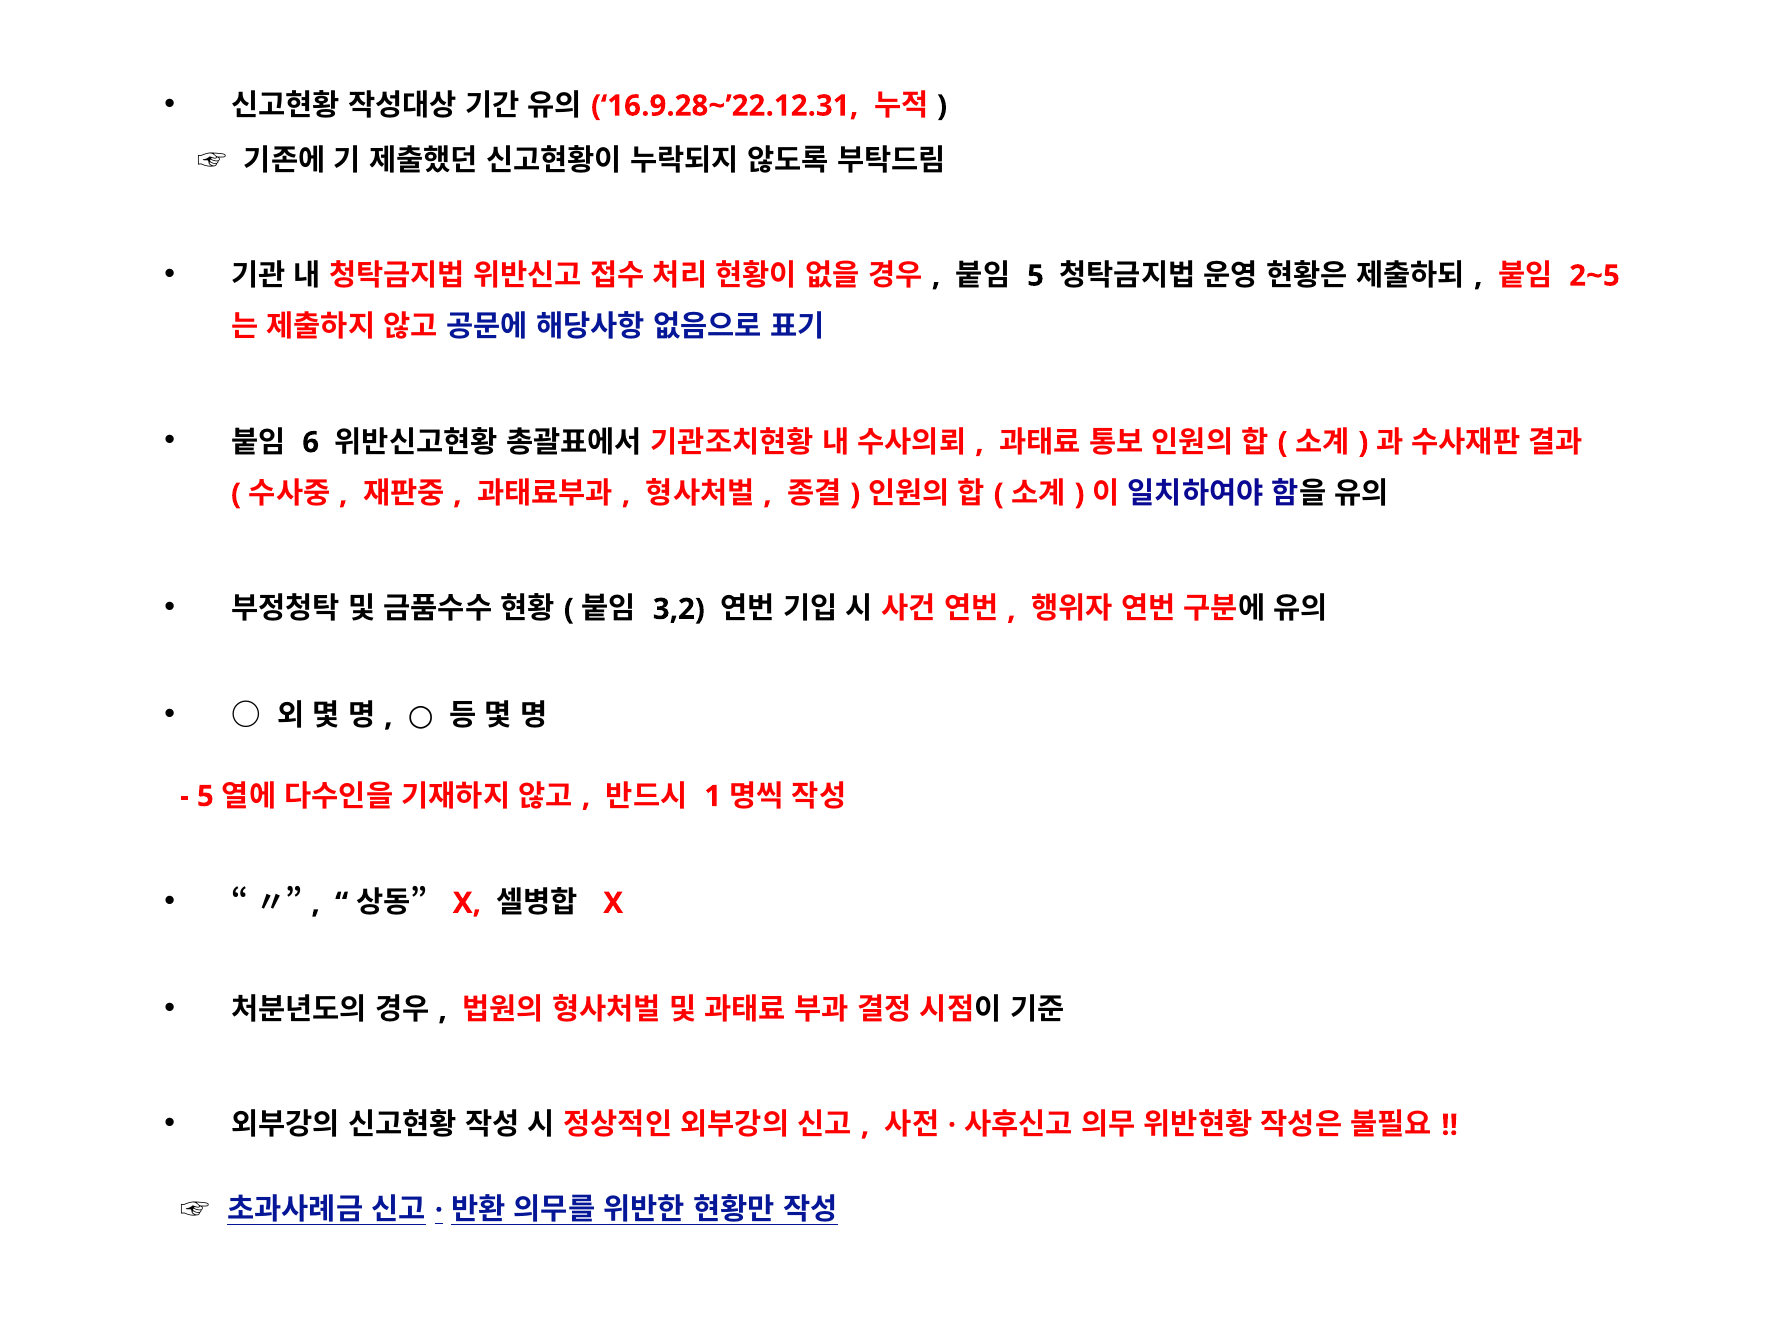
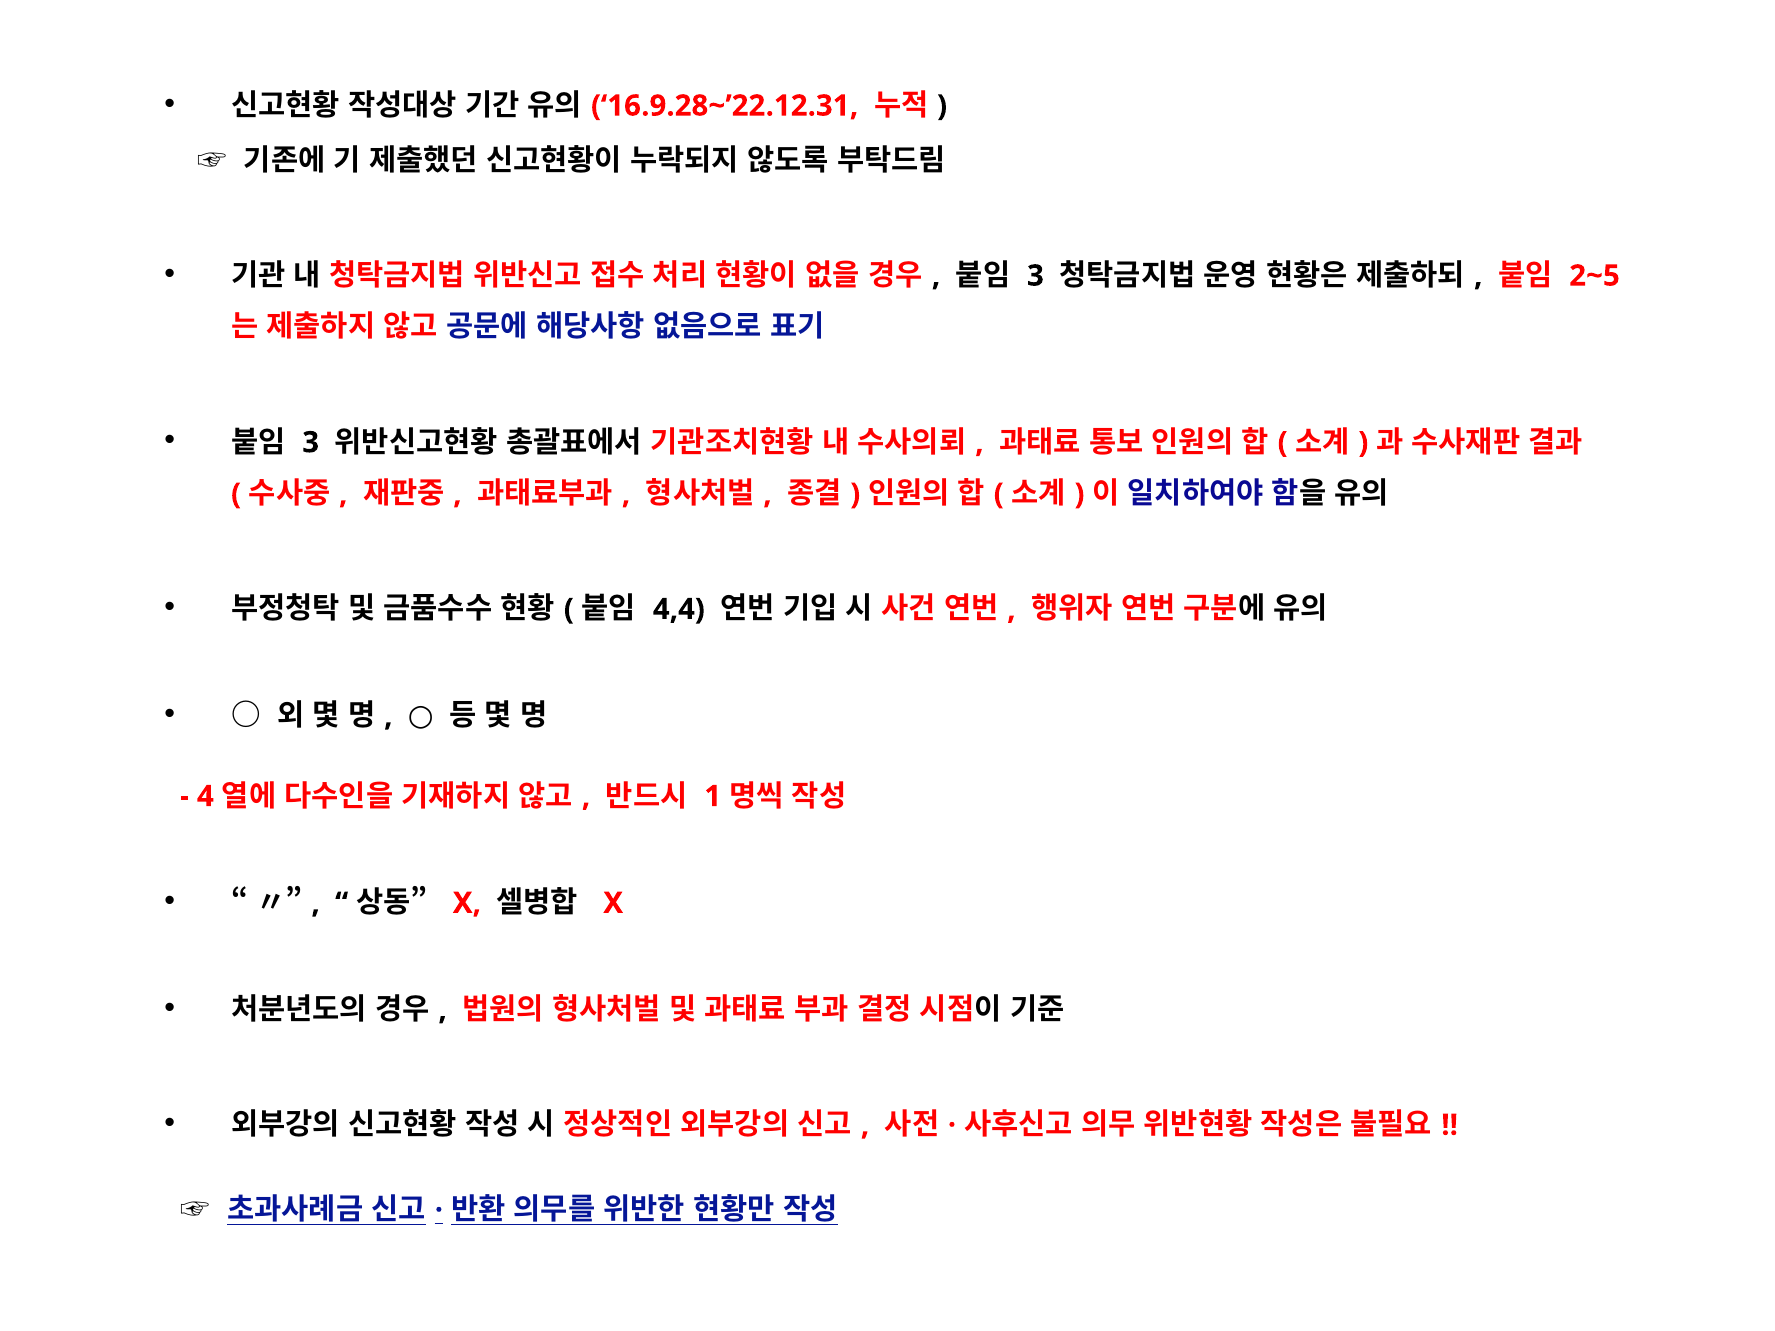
5 at (1036, 276): 5 -> 3
6 at (311, 443): 6 -> 3
3,2: 3,2 -> 4,4
5 at (205, 796): 5 -> 4
